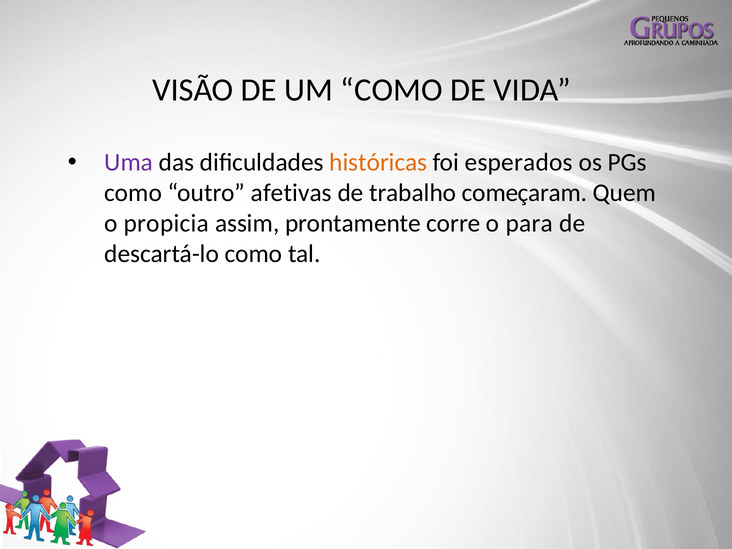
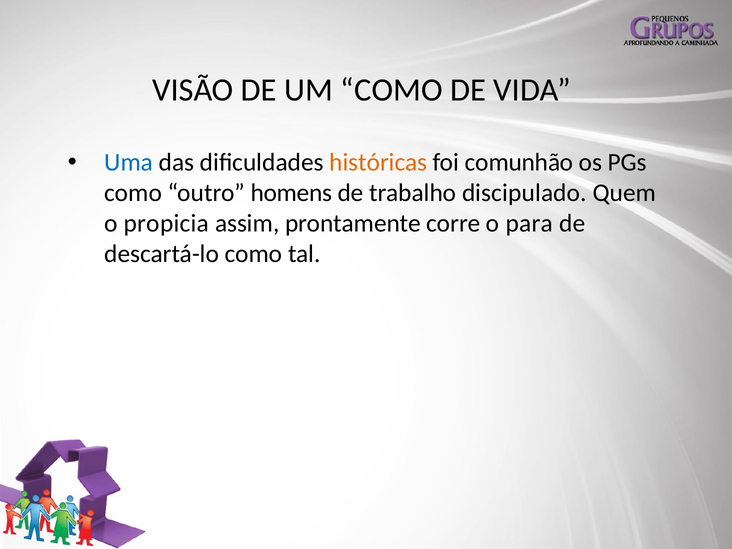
Uma colour: purple -> blue
esperados: esperados -> comunhão
afetivas: afetivas -> homens
começaram: começaram -> discipulado
